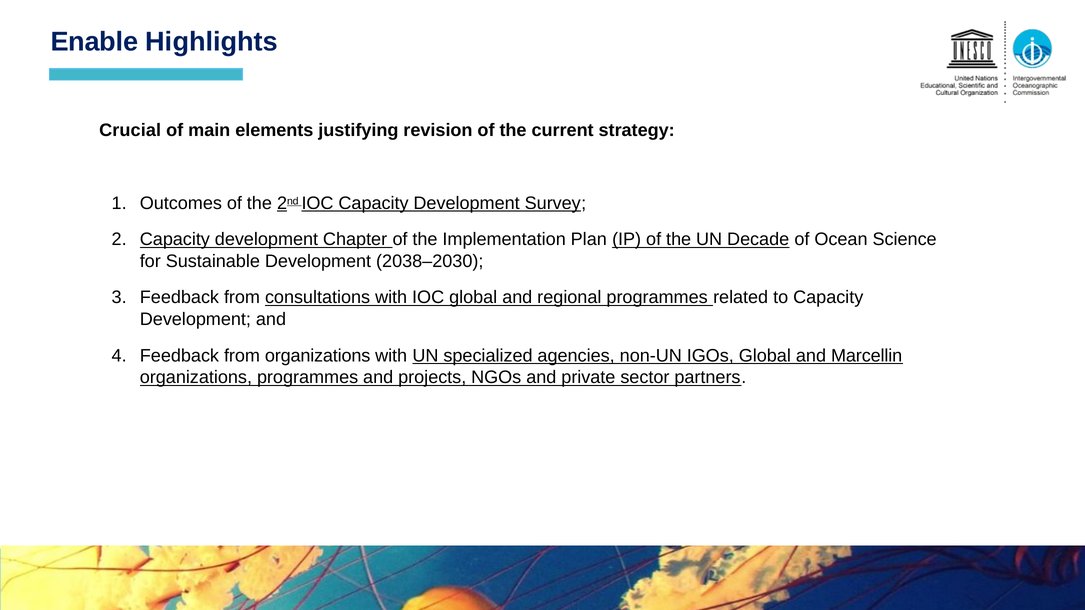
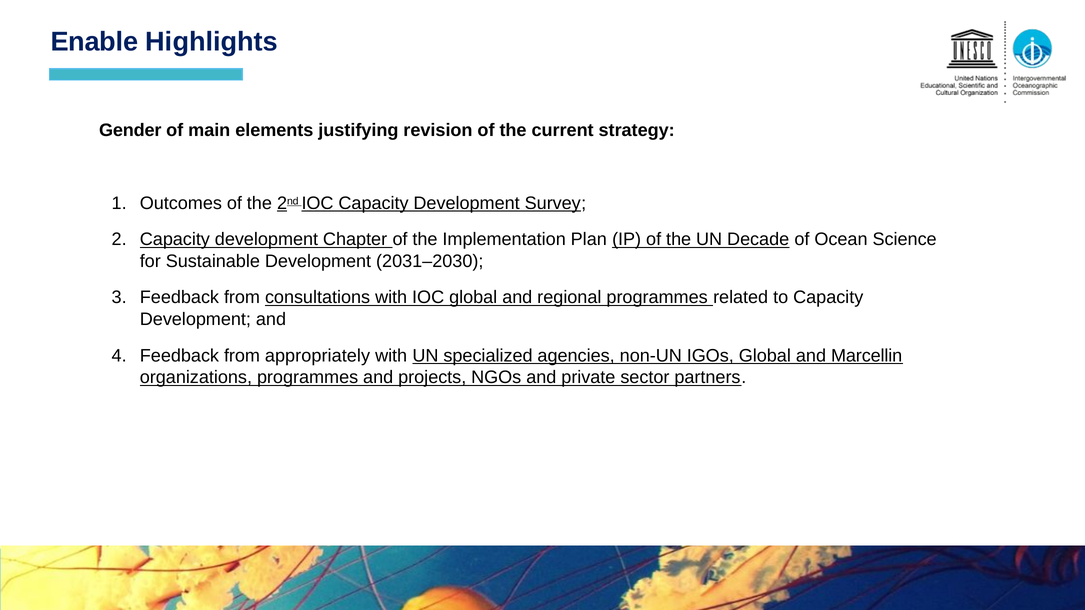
Crucial: Crucial -> Gender
2038–2030: 2038–2030 -> 2031–2030
from organizations: organizations -> appropriately
